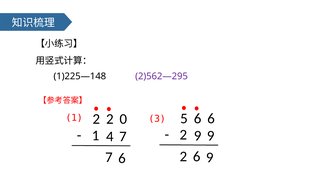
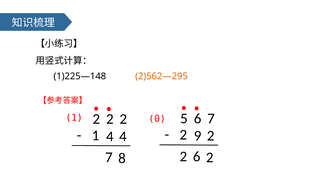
2)562—295 colour: purple -> orange
6 6: 6 -> 7
0 at (123, 119): 0 -> 2
3: 3 -> 0
9 9: 9 -> 2
4 7: 7 -> 4
6 9: 9 -> 2
7 6: 6 -> 8
